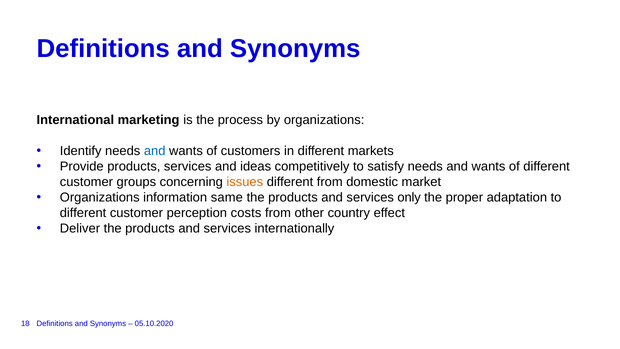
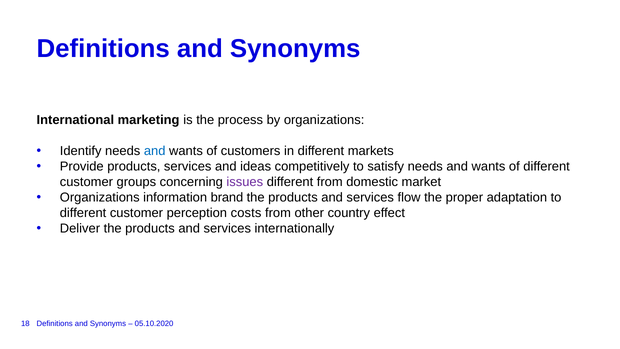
issues colour: orange -> purple
same: same -> brand
only: only -> flow
